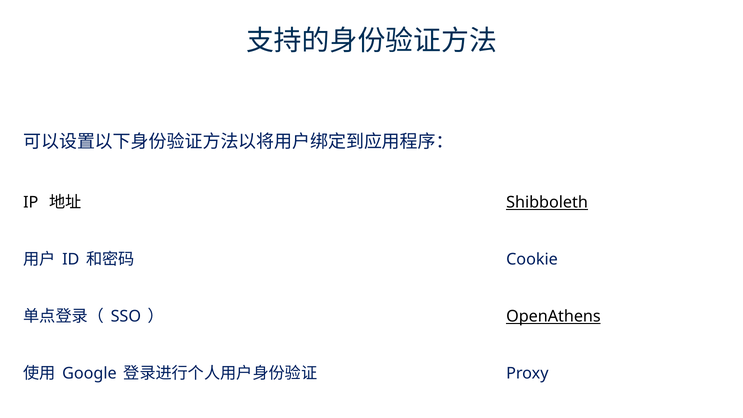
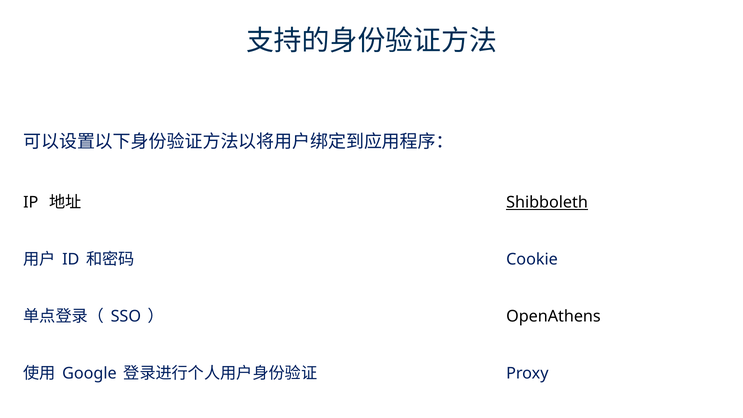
OpenAthens underline: present -> none
